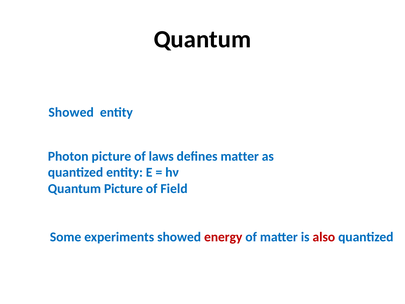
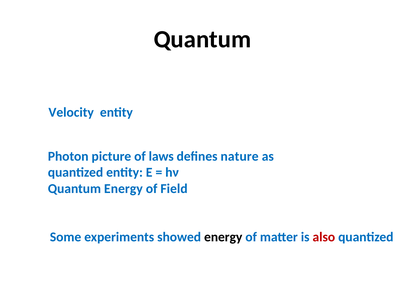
Showed at (71, 112): Showed -> Velocity
defines matter: matter -> nature
Quantum Picture: Picture -> Energy
energy at (223, 237) colour: red -> black
